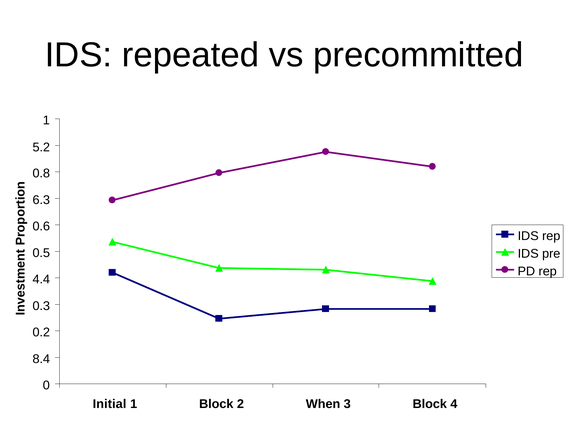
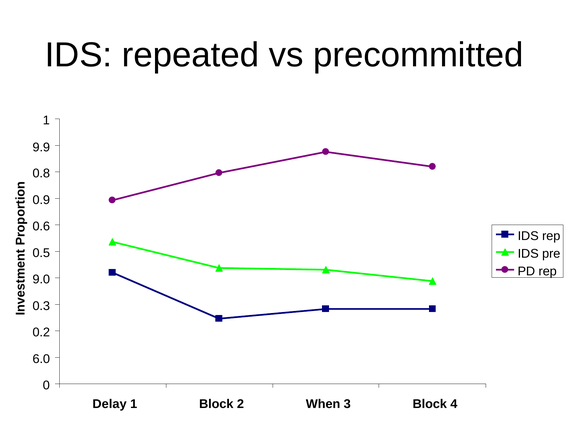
5.2: 5.2 -> 9.9
6.3: 6.3 -> 0.9
4.4: 4.4 -> 9.0
8.4: 8.4 -> 6.0
Initial: Initial -> Delay
